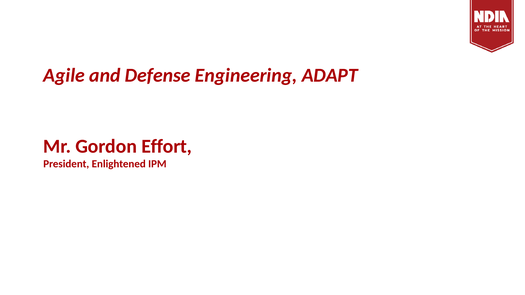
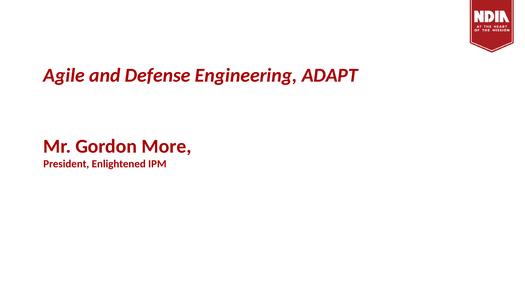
Effort: Effort -> More
